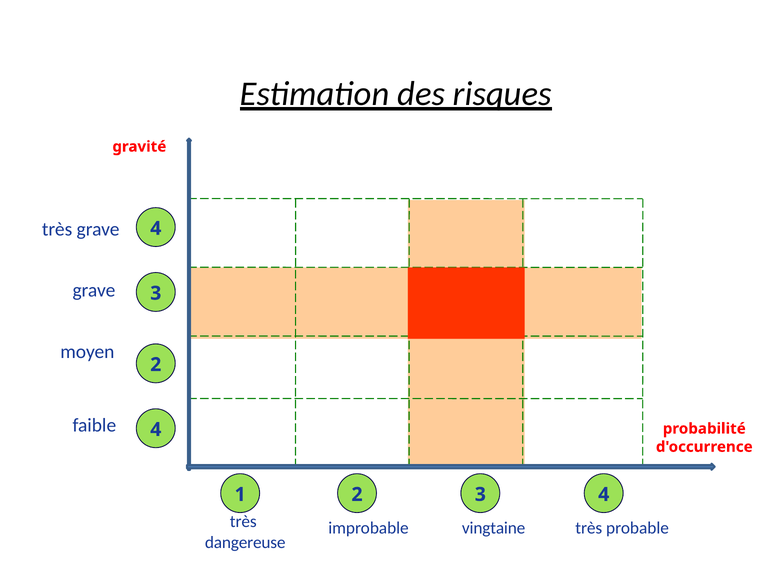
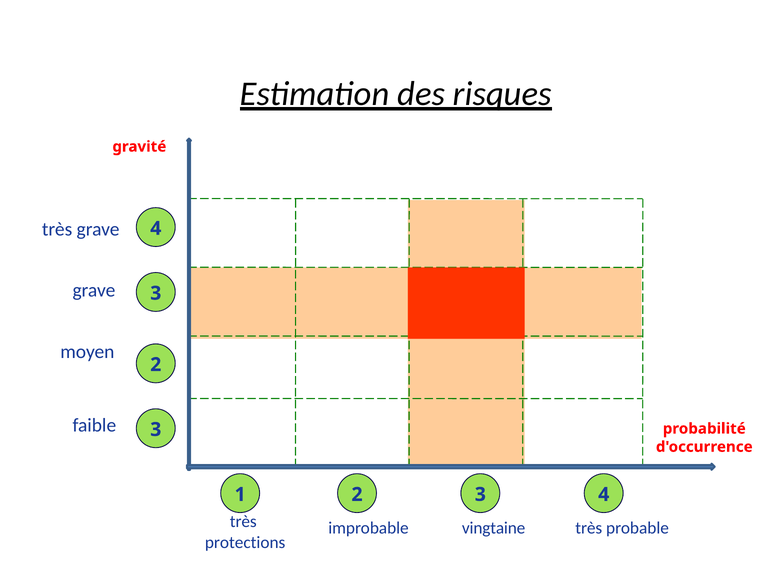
faible 4: 4 -> 3
dangereuse: dangereuse -> protections
